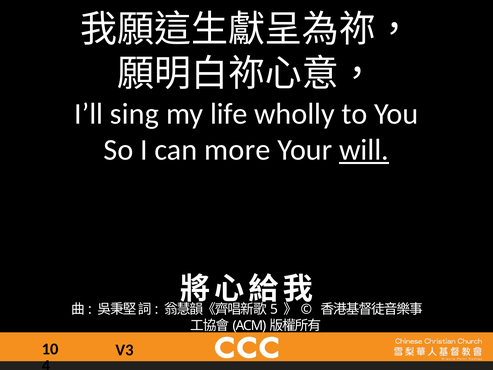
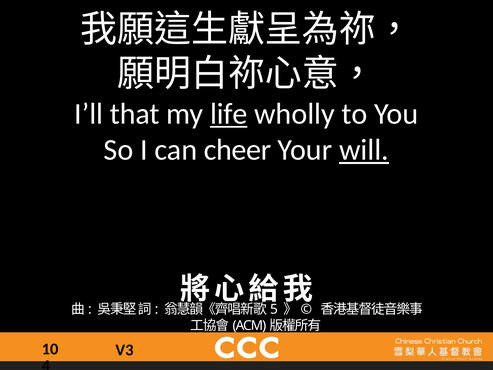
sing: sing -> that
life underline: none -> present
more: more -> cheer
